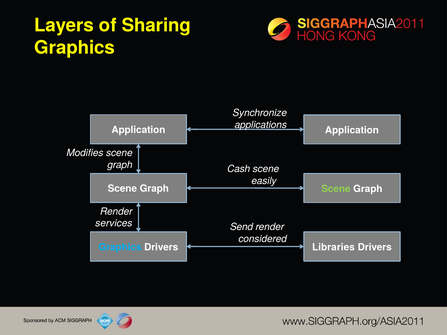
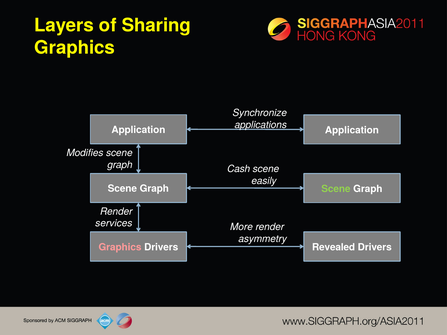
Send: Send -> More
considered: considered -> asymmetry
Graphics at (120, 247) colour: light blue -> pink
Libraries: Libraries -> Revealed
